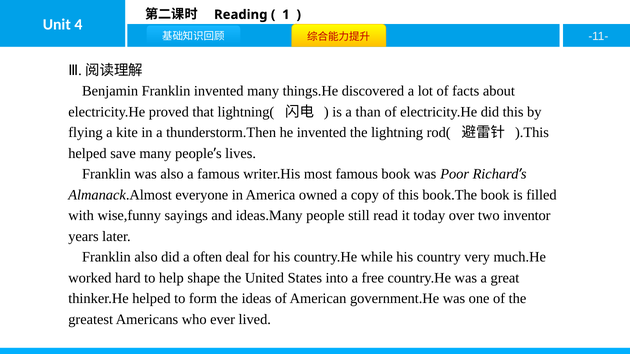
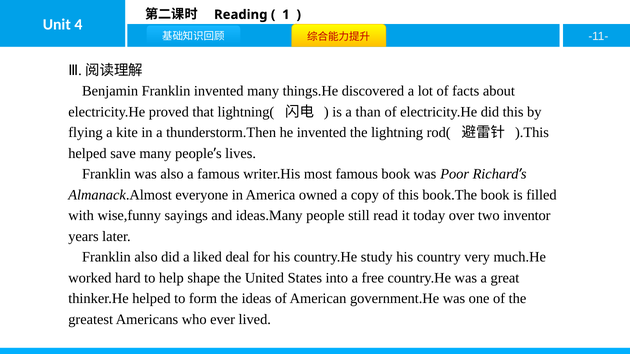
often: often -> liked
while: while -> study
